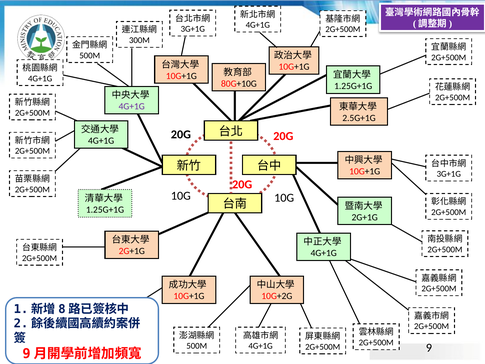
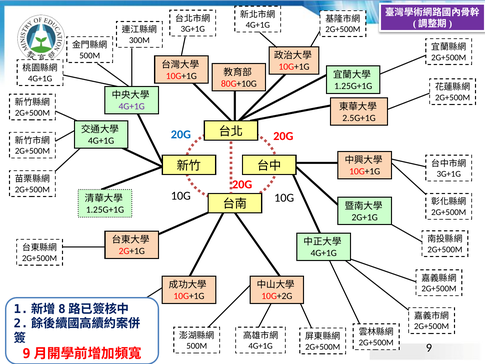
20G at (181, 134) colour: black -> blue
